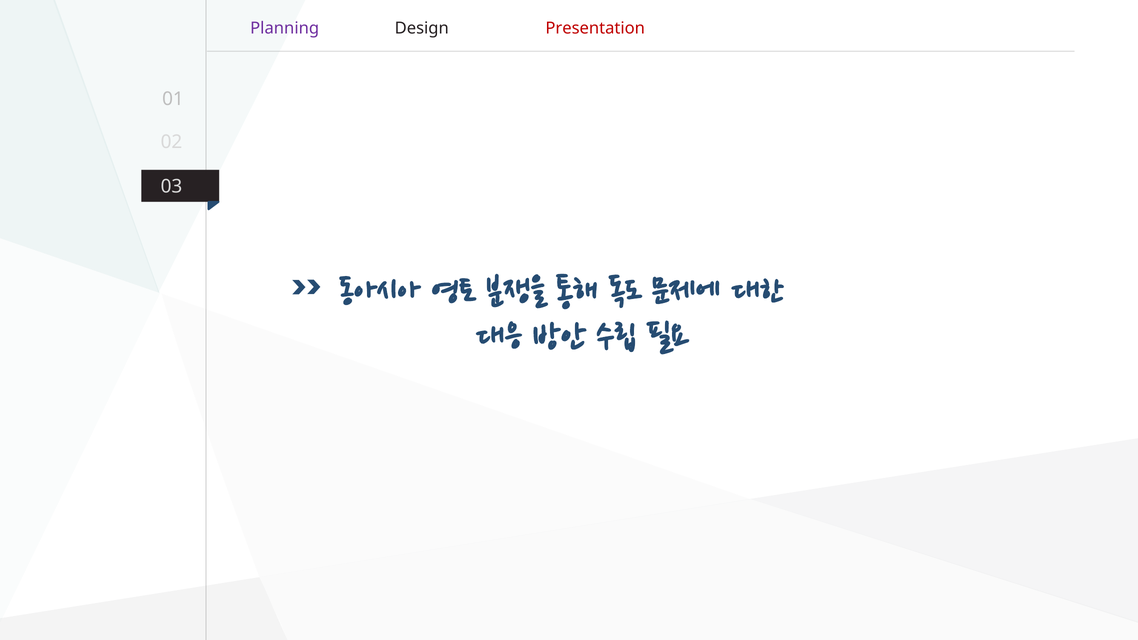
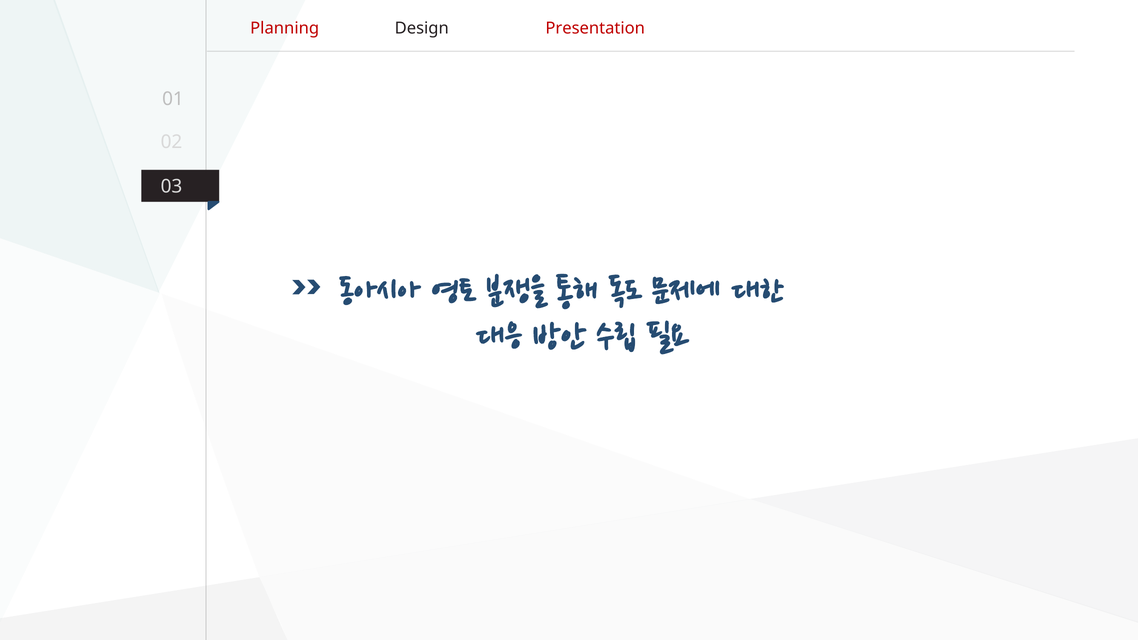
Planning colour: purple -> red
